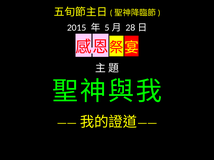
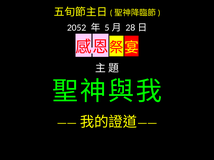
2015: 2015 -> 2052
